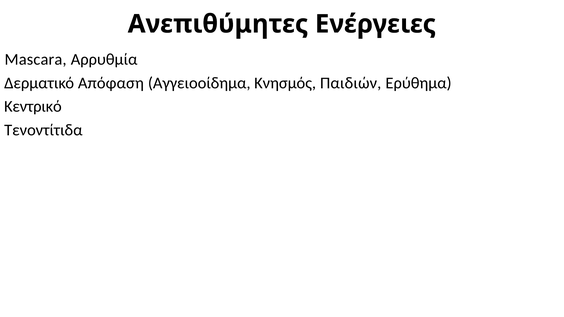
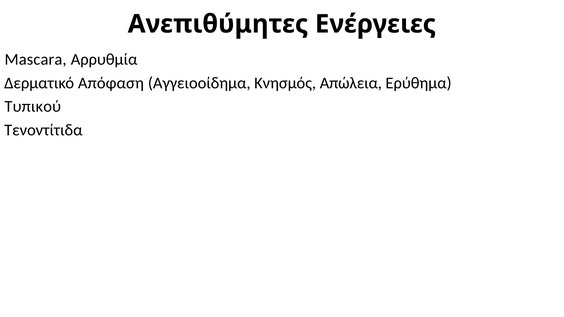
Παιδιών: Παιδιών -> Απώλεια
Κεντρικό: Κεντρικό -> Τυπικού
